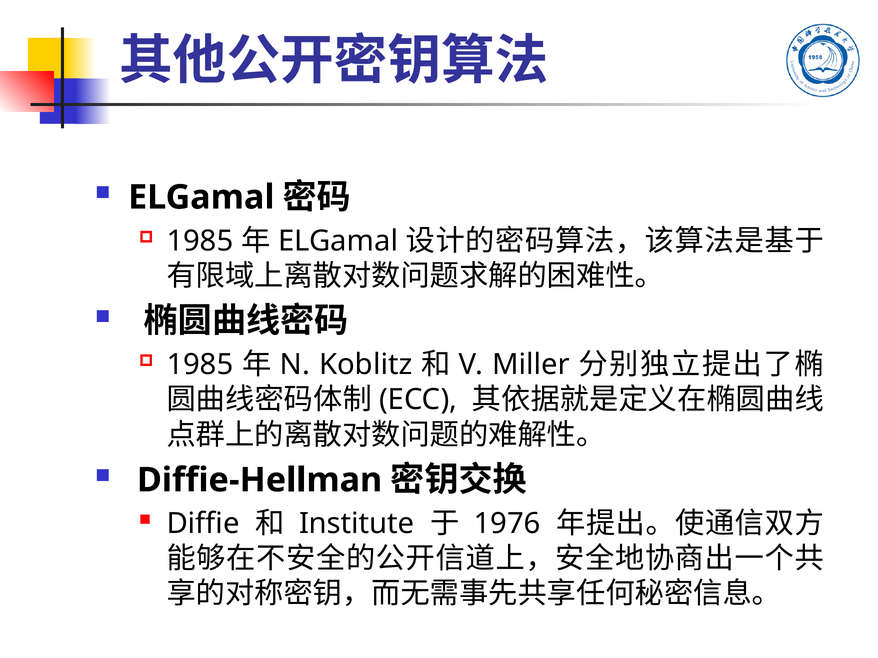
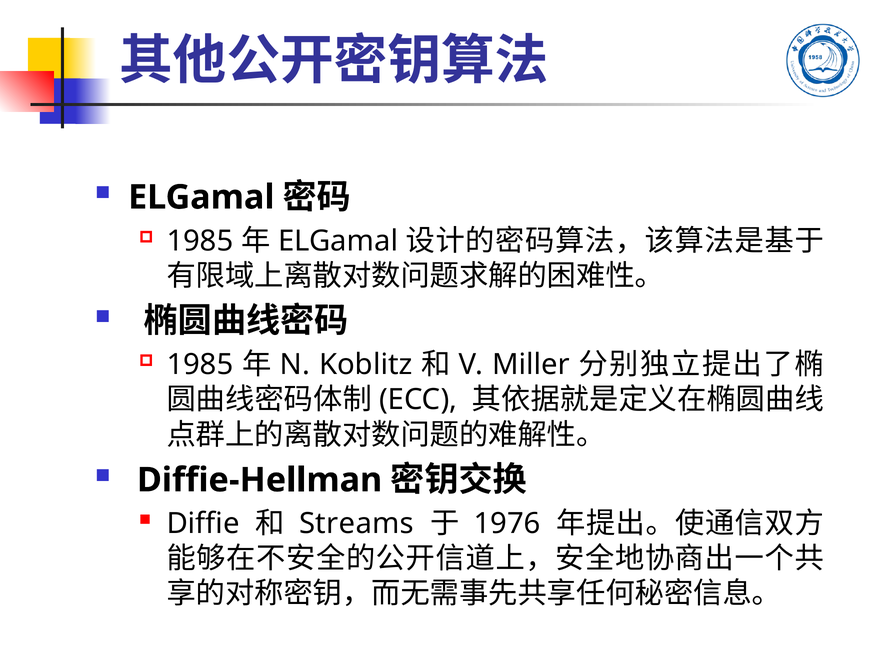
Institute: Institute -> Streams
